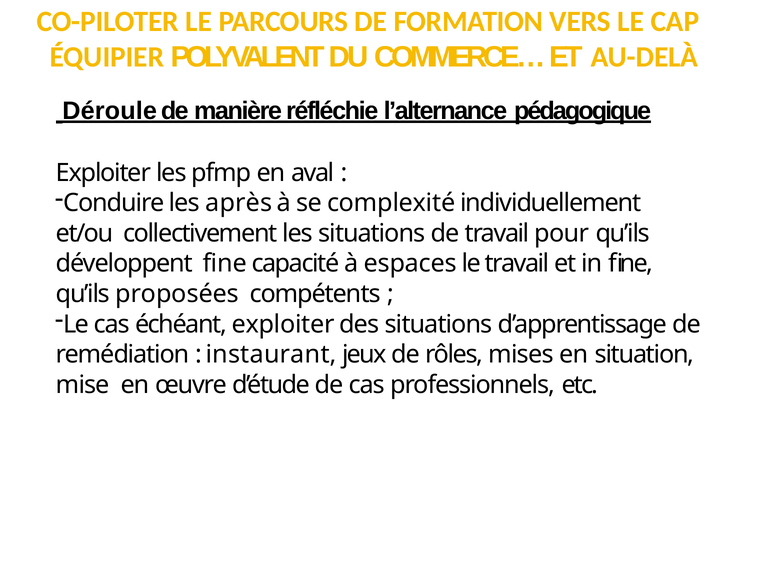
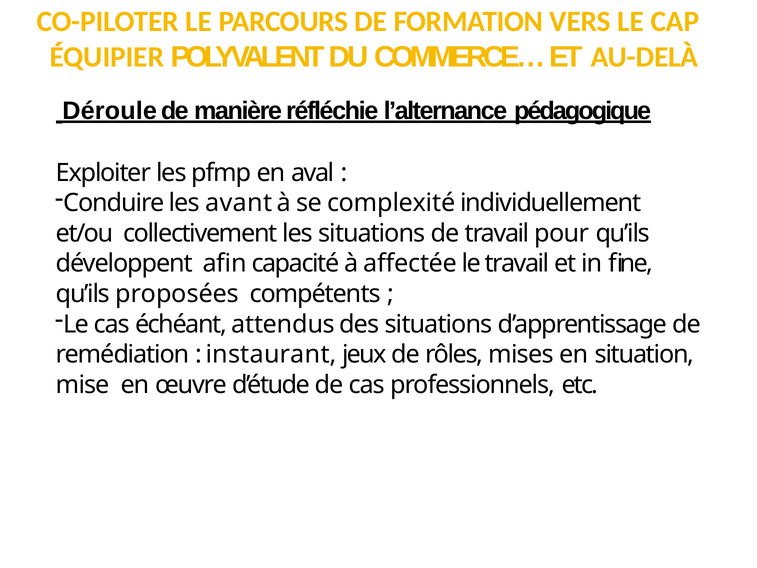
après: après -> avant
développent fine: fine -> afin
espaces: espaces -> affectée
échéant exploiter: exploiter -> attendus
